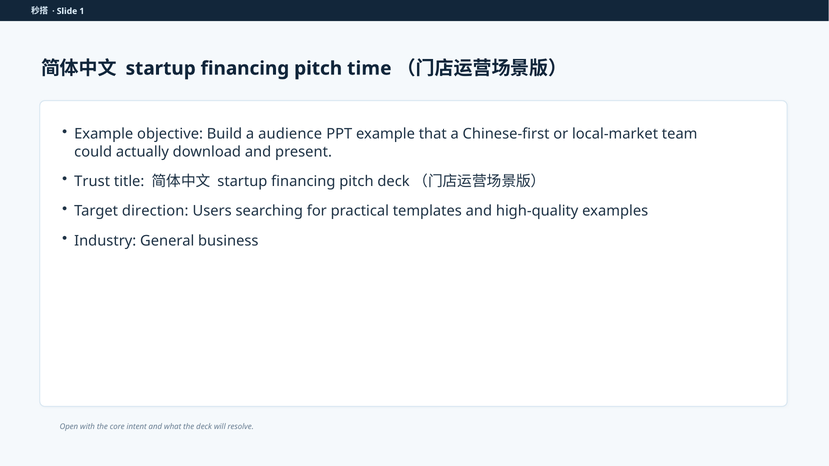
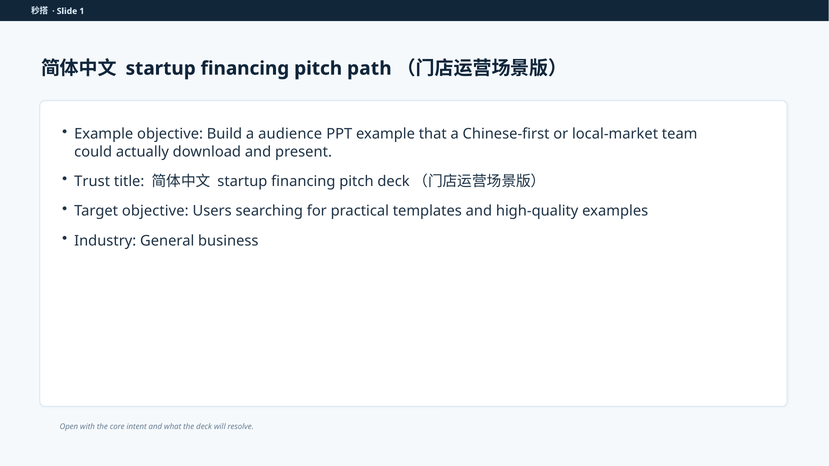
time: time -> path
Target direction: direction -> objective
